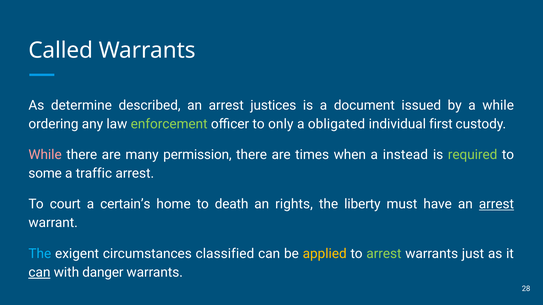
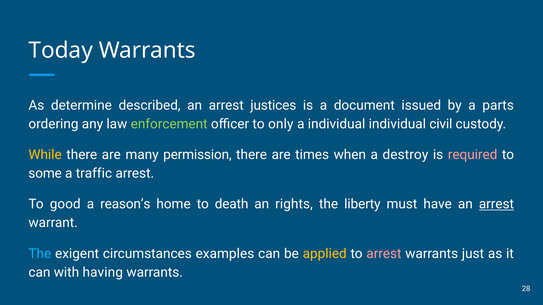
Called: Called -> Today
a while: while -> parts
a obligated: obligated -> individual
first: first -> civil
While at (45, 155) colour: pink -> yellow
instead: instead -> destroy
required colour: light green -> pink
court: court -> good
certain’s: certain’s -> reason’s
classified: classified -> examples
arrest at (384, 254) colour: light green -> pink
can at (39, 273) underline: present -> none
danger: danger -> having
